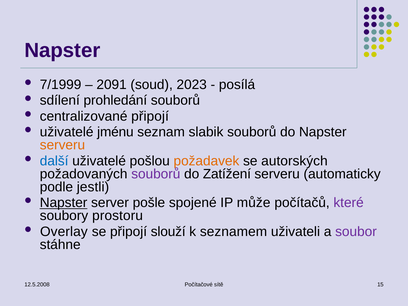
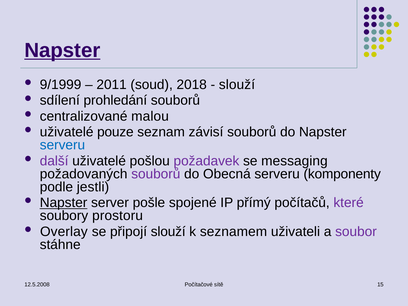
Napster at (62, 50) underline: none -> present
7/1999: 7/1999 -> 9/1999
2091: 2091 -> 2011
2023: 2023 -> 2018
posílá at (237, 85): posílá -> slouží
centralizované připojí: připojí -> malou
jménu: jménu -> pouze
slabik: slabik -> závisí
serveru at (62, 145) colour: orange -> blue
další colour: blue -> purple
požadavek colour: orange -> purple
autorských: autorských -> messaging
Zatížení: Zatížení -> Obecná
automaticky: automaticky -> komponenty
může: může -> přímý
